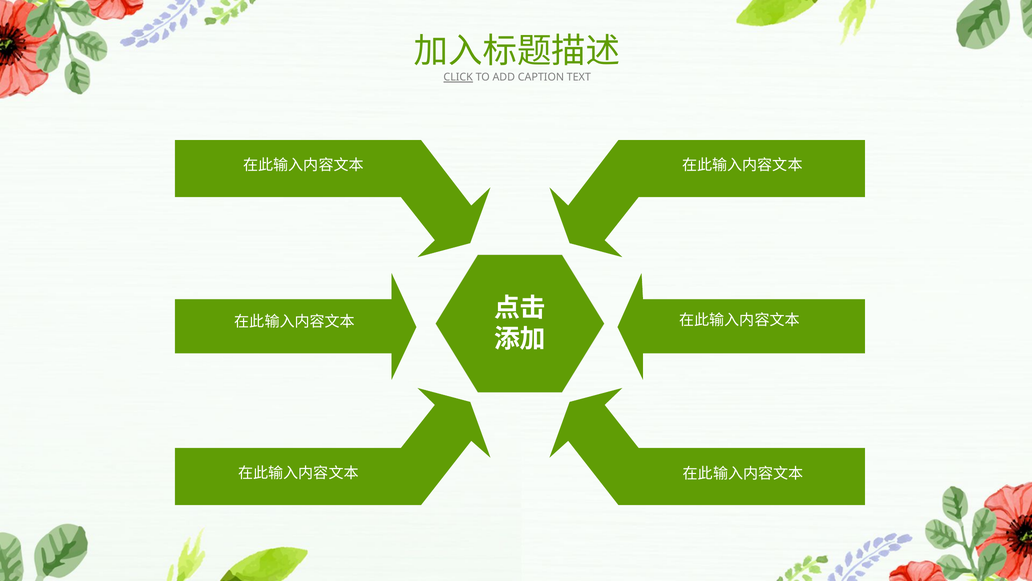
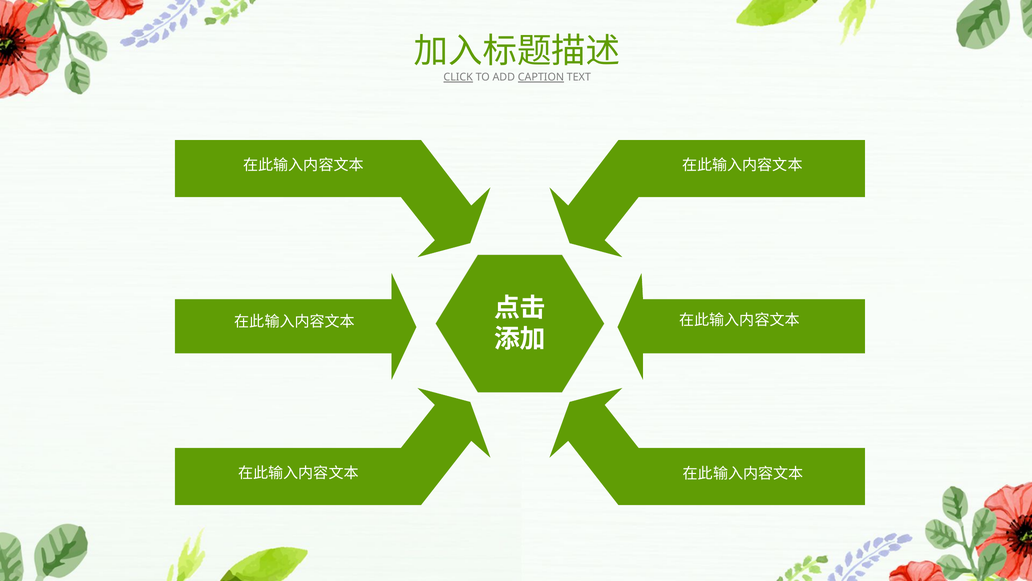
CAPTION underline: none -> present
